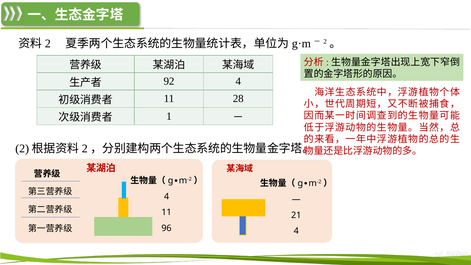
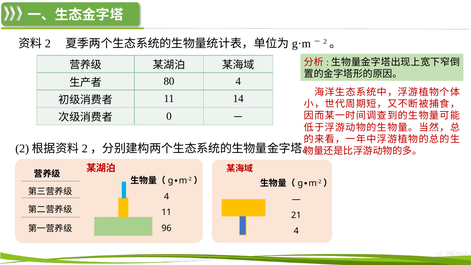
92: 92 -> 80
28: 28 -> 14
1: 1 -> 0
